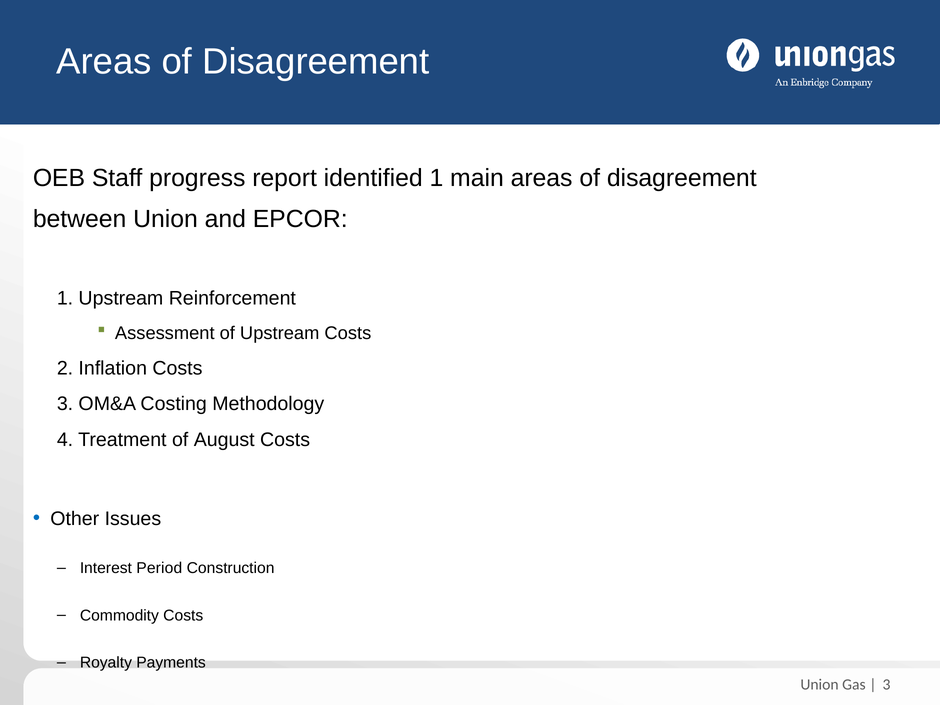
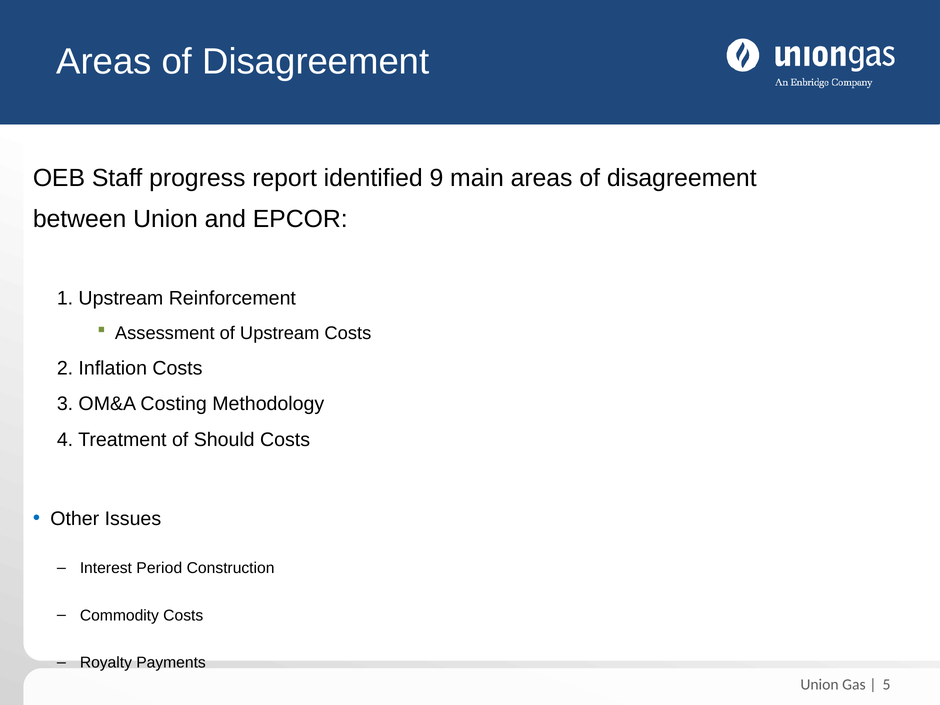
identified 1: 1 -> 9
August: August -> Should
3 at (887, 685): 3 -> 5
